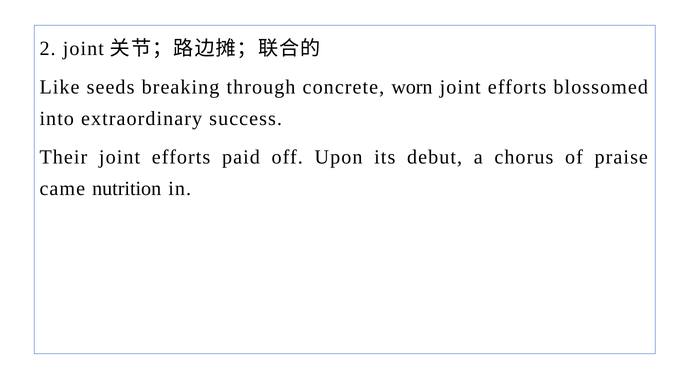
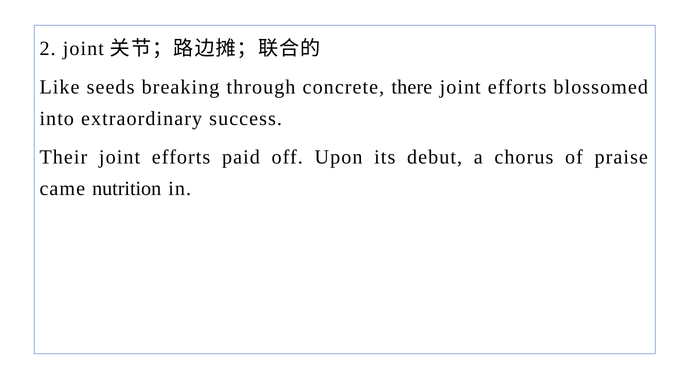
worn: worn -> there
